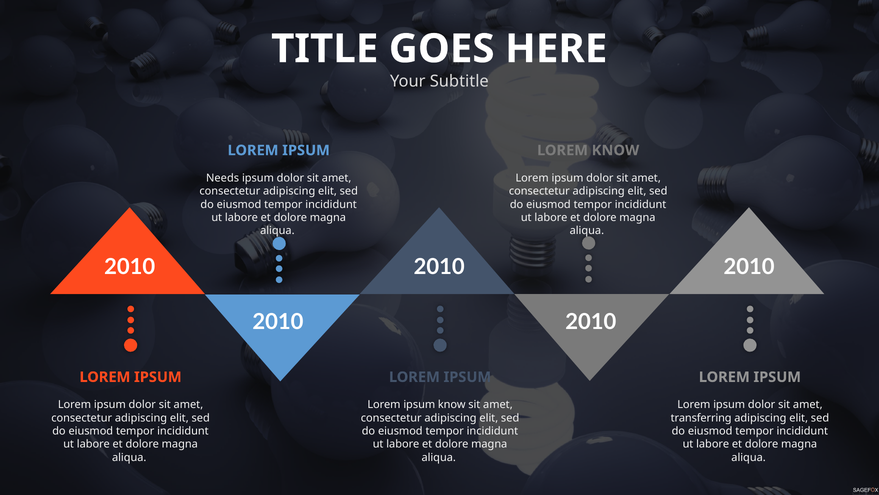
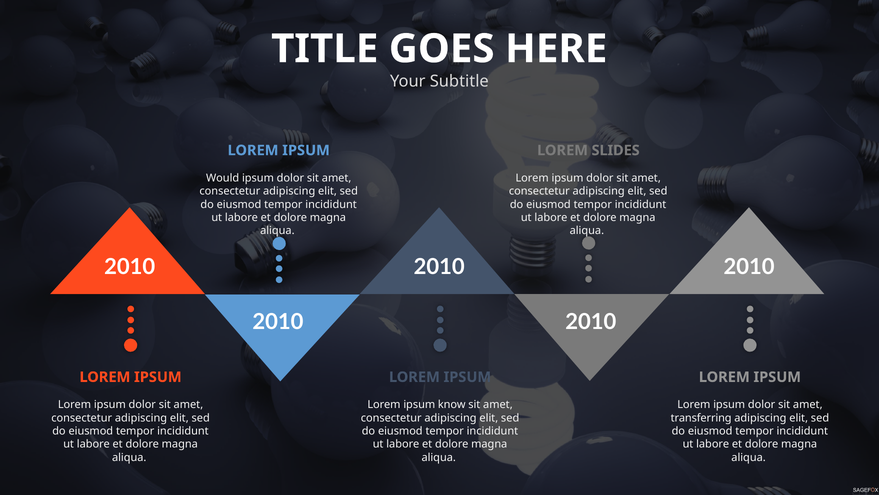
LOREM KNOW: KNOW -> SLIDES
Needs: Needs -> Would
